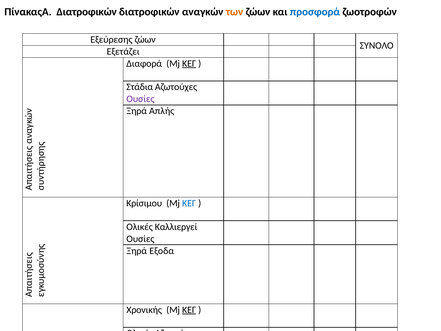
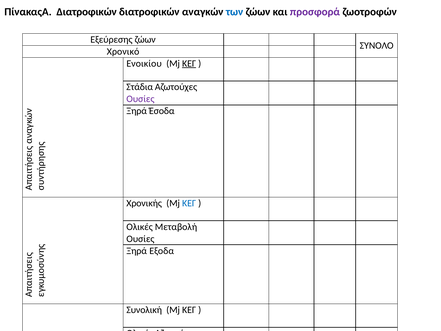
των colour: orange -> blue
προσφορά colour: blue -> purple
Εξετάζει: Εξετάζει -> Χρονικό
Διαφορά: Διαφορά -> Ενοικίου
Απλής: Απλής -> Έσοδα
Κρίσιμου: Κρίσιμου -> Χρονικής
Καλλιεργεί: Καλλιεργεί -> Μεταβολή
Χρονικής: Χρονικής -> Συνολική
ΚΕΓ at (189, 310) underline: present -> none
